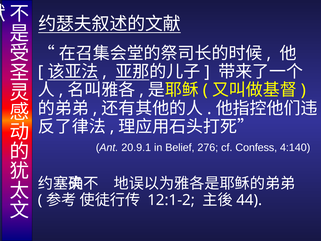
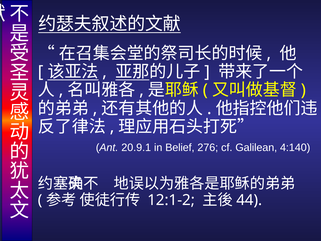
Confess: Confess -> Galilean
